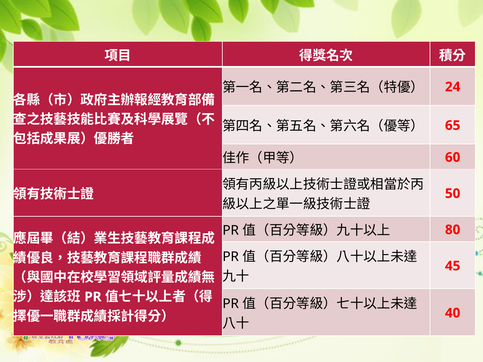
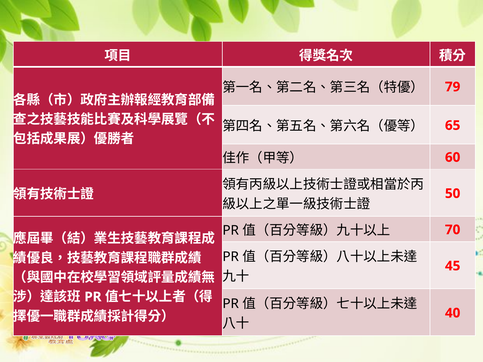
24: 24 -> 79
80: 80 -> 70
